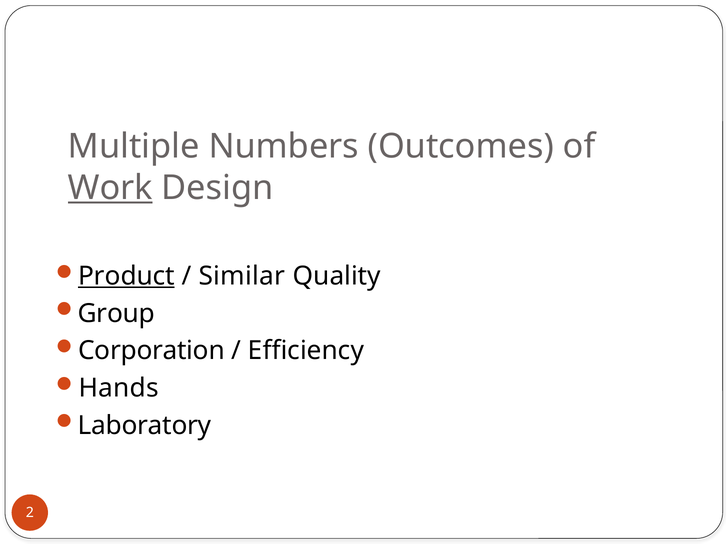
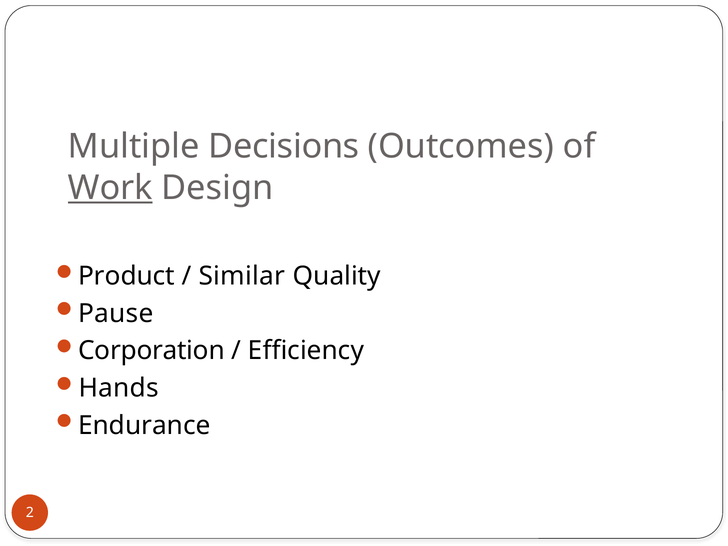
Numbers: Numbers -> Decisions
Product underline: present -> none
Group: Group -> Pause
Laboratory: Laboratory -> Endurance
